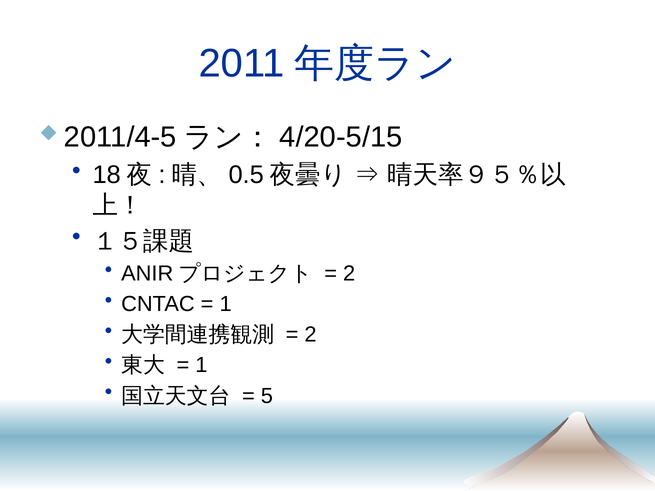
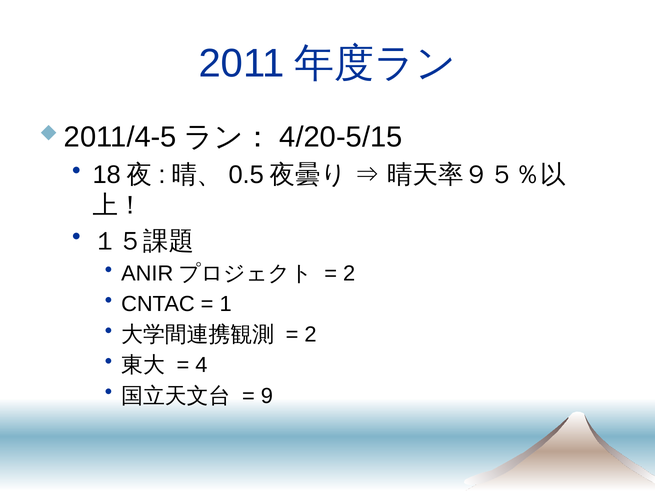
1 at (201, 365): 1 -> 4
5: 5 -> 9
